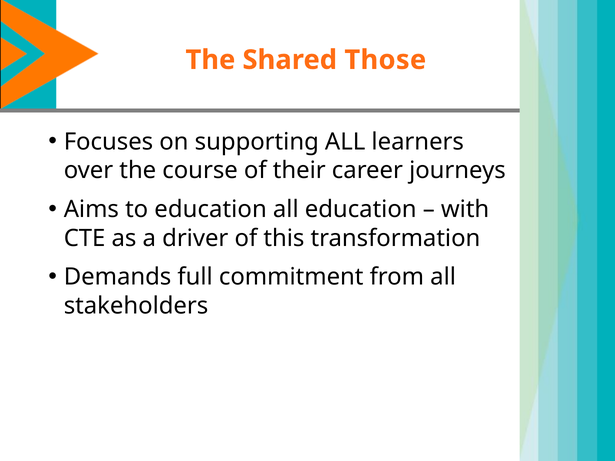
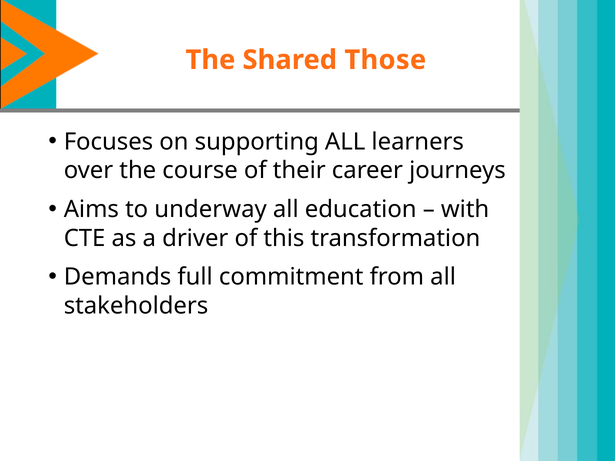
to education: education -> underway
